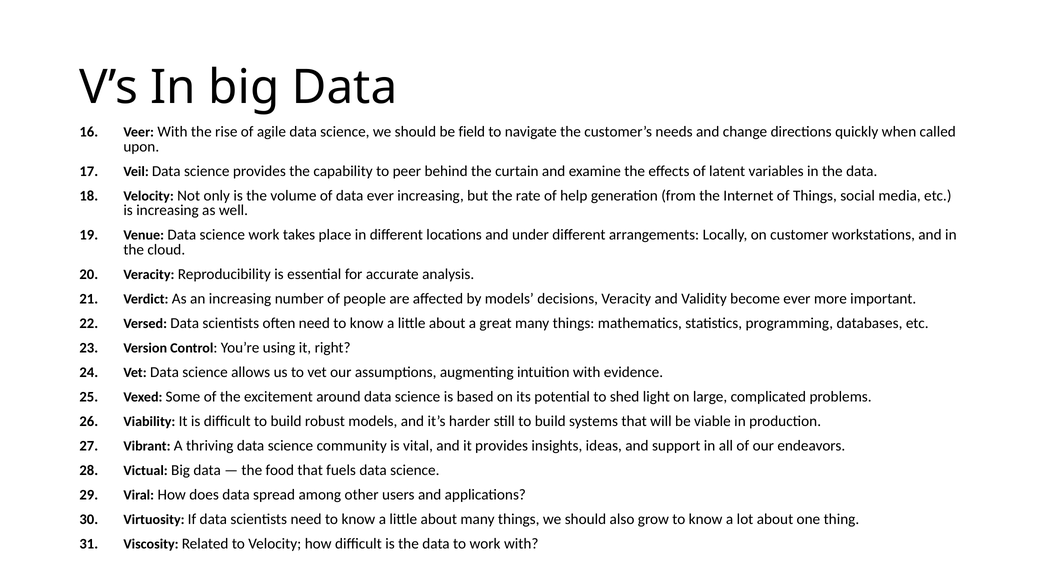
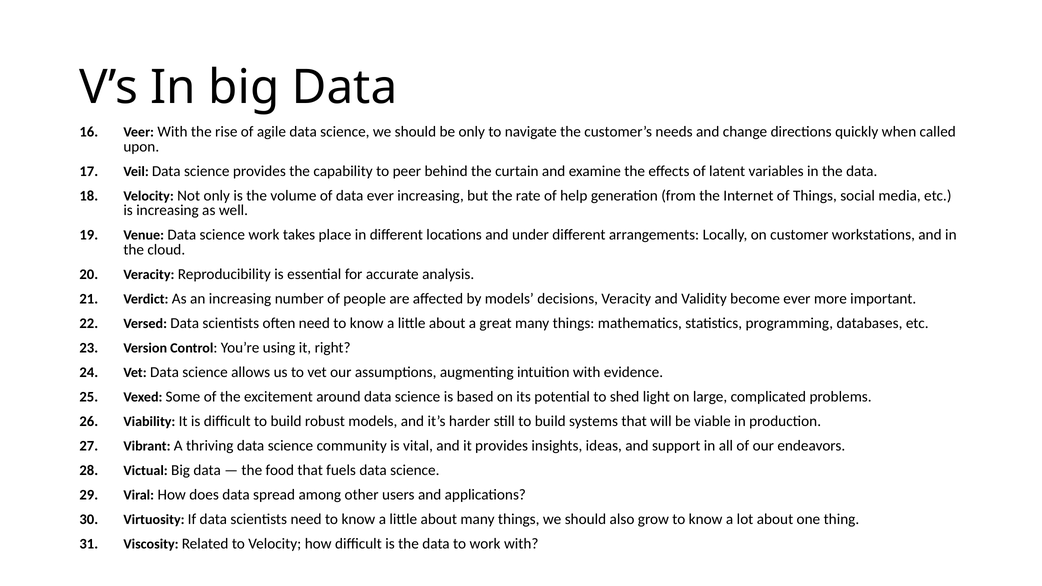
be field: field -> only
